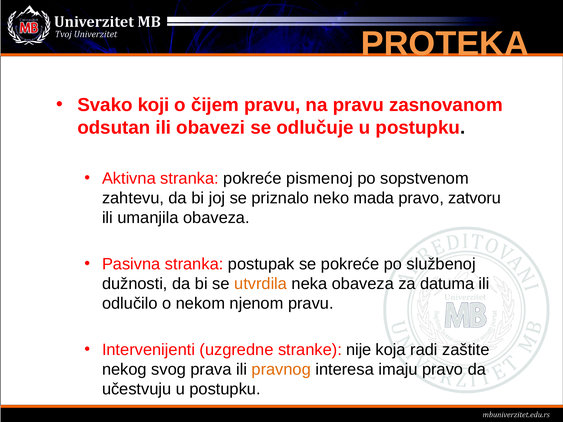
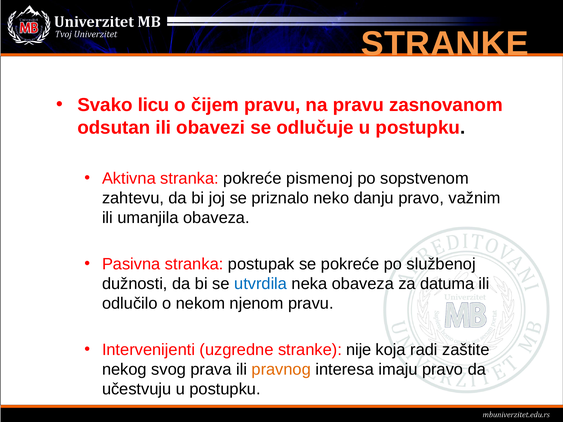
PROTEKA at (445, 44): PROTEKA -> STRANKE
koji: koji -> licu
mada: mada -> danju
zatvoru: zatvoru -> važnim
utvrdila colour: orange -> blue
